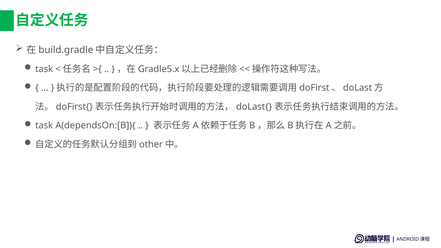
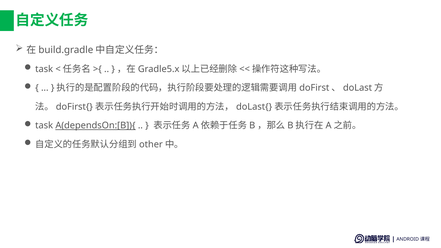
A(dependsOn:[B]){ underline: none -> present
